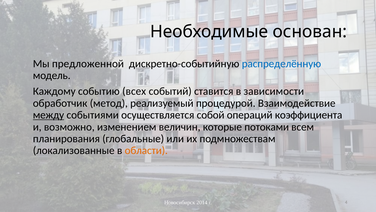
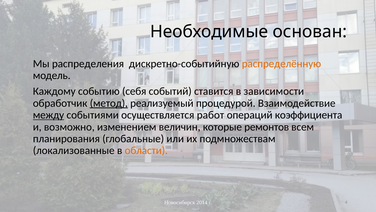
предложенной: предложенной -> распределения
распределённую colour: blue -> orange
всех: всех -> себя
метод underline: none -> present
собой: собой -> работ
потоками: потоками -> ремонтов
